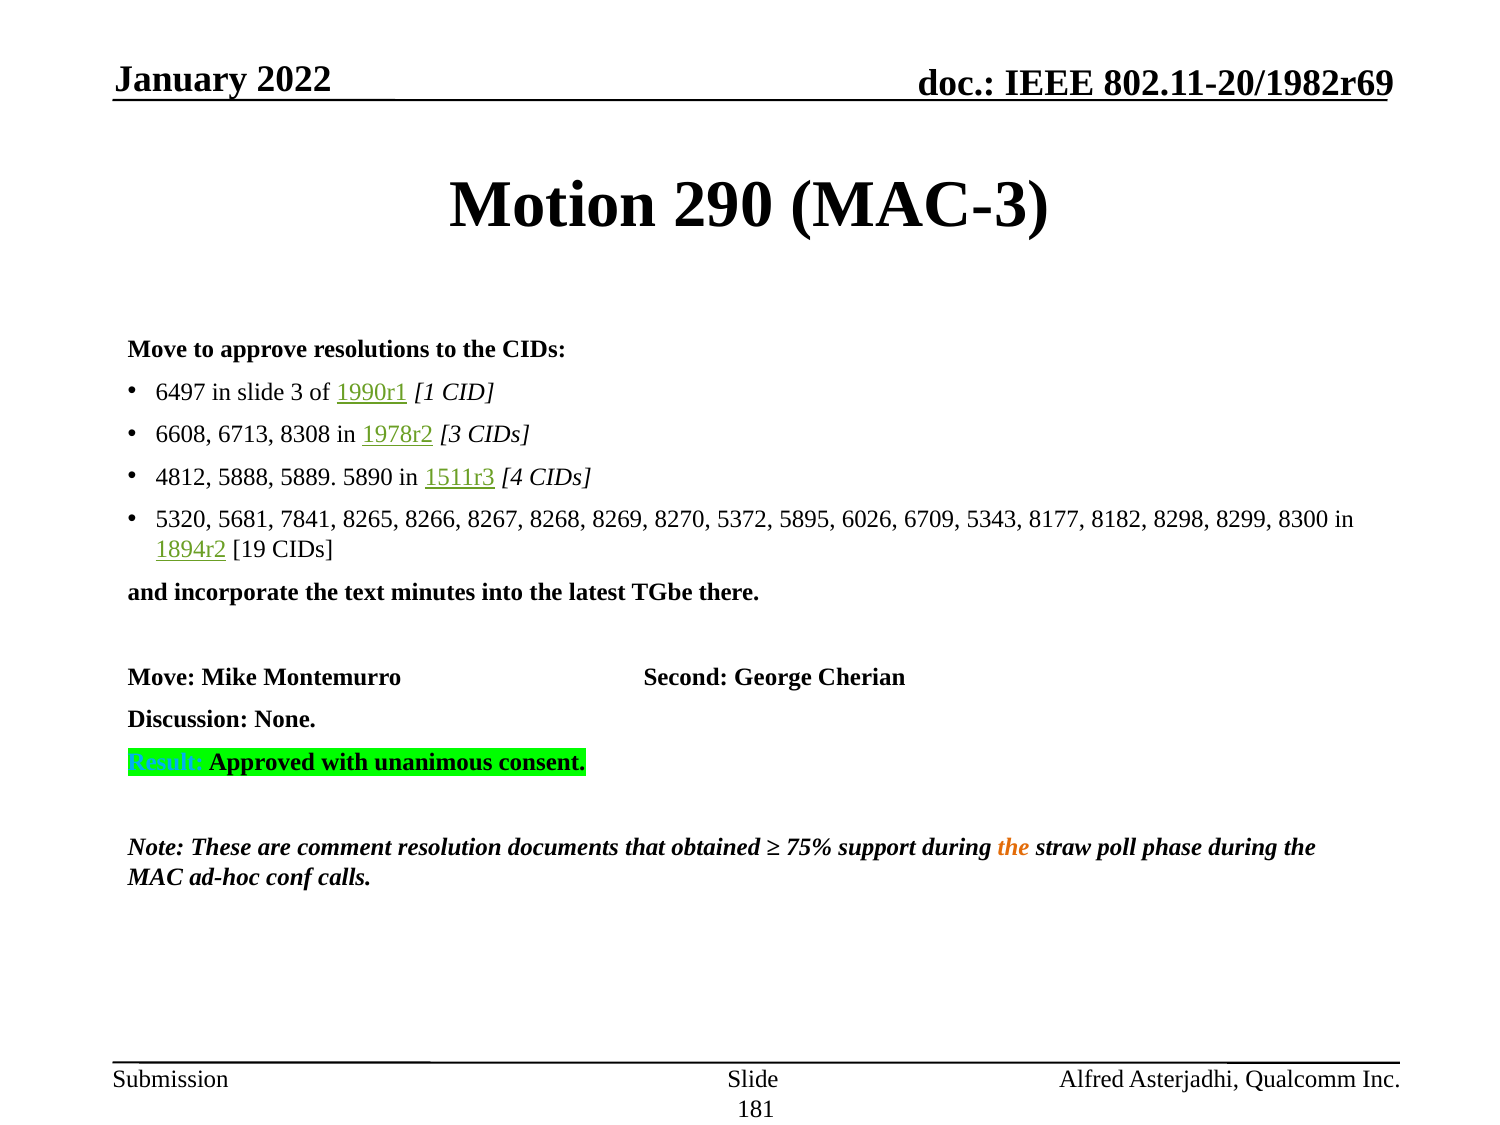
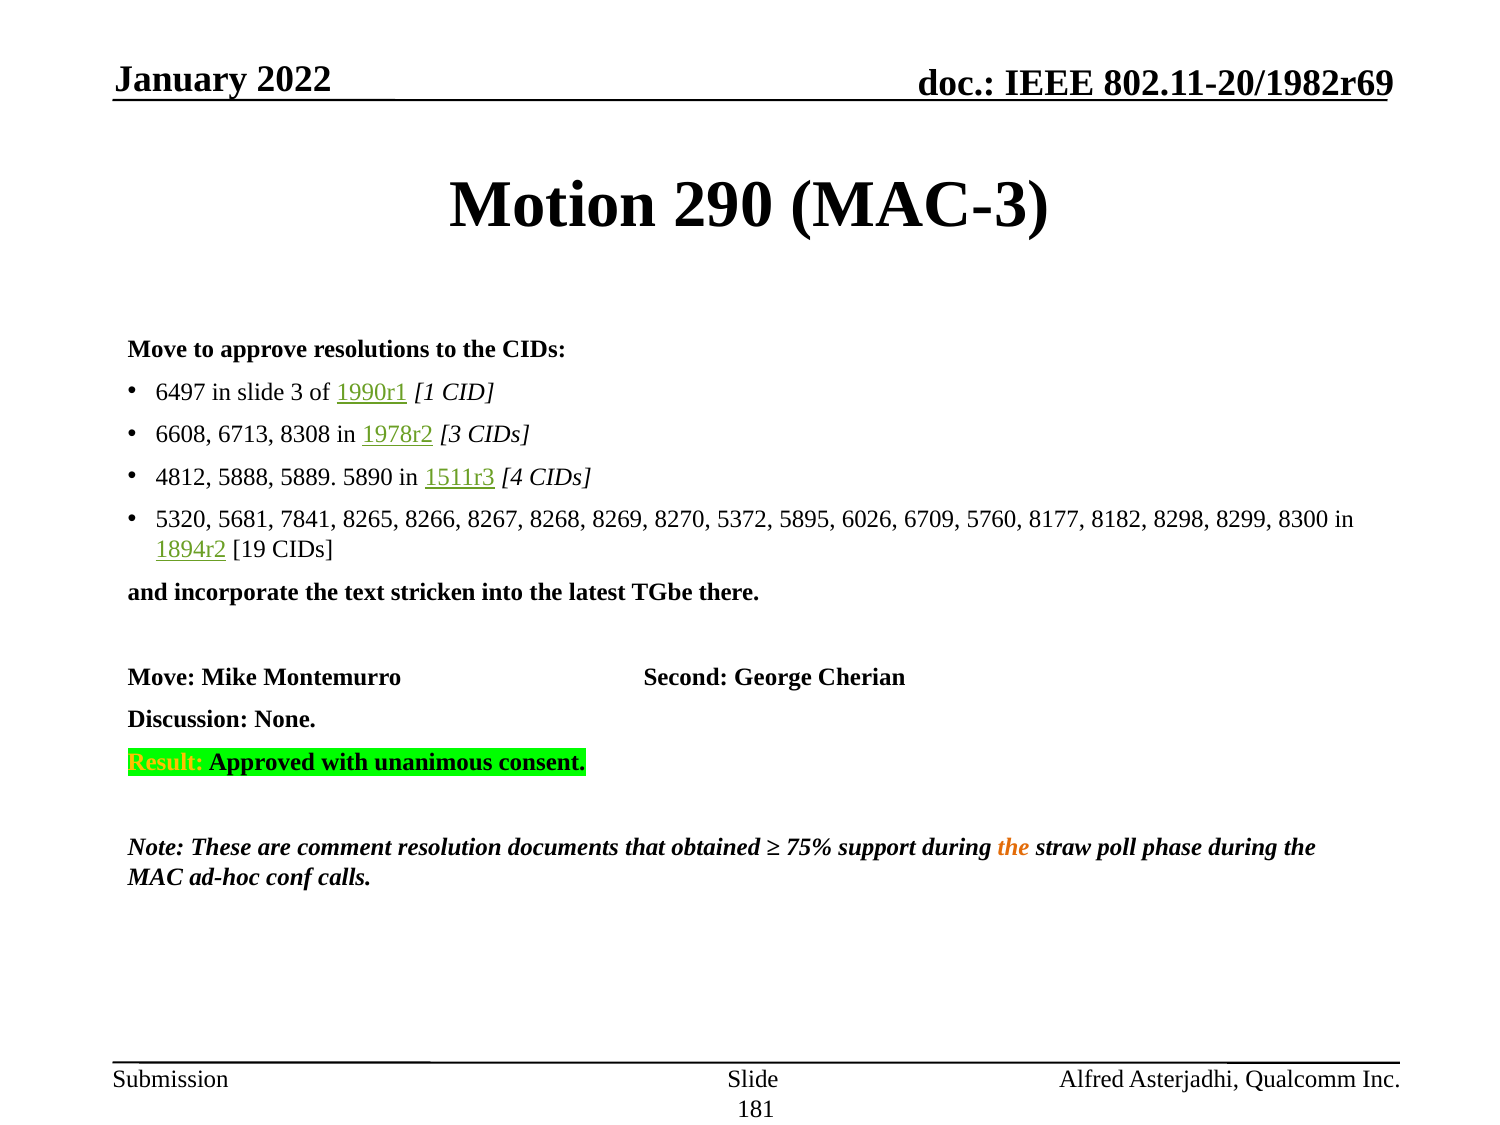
5343: 5343 -> 5760
minutes: minutes -> stricken
Result colour: light blue -> yellow
